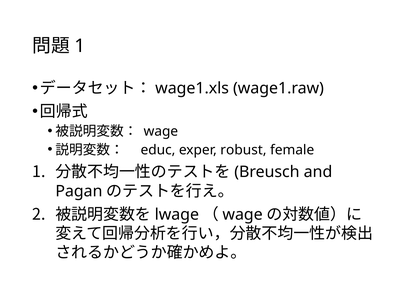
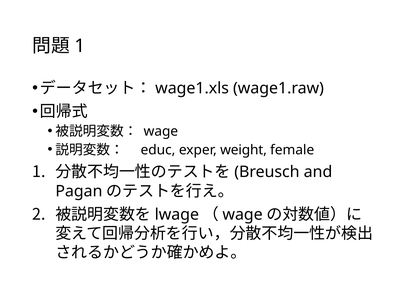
robust: robust -> weight
